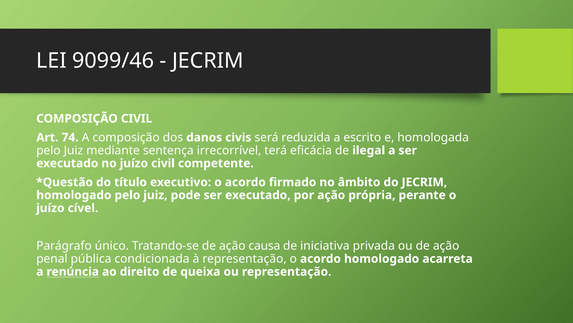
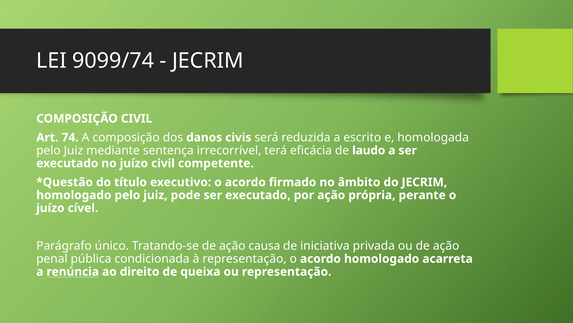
9099/46: 9099/46 -> 9099/74
ilegal: ilegal -> laudo
